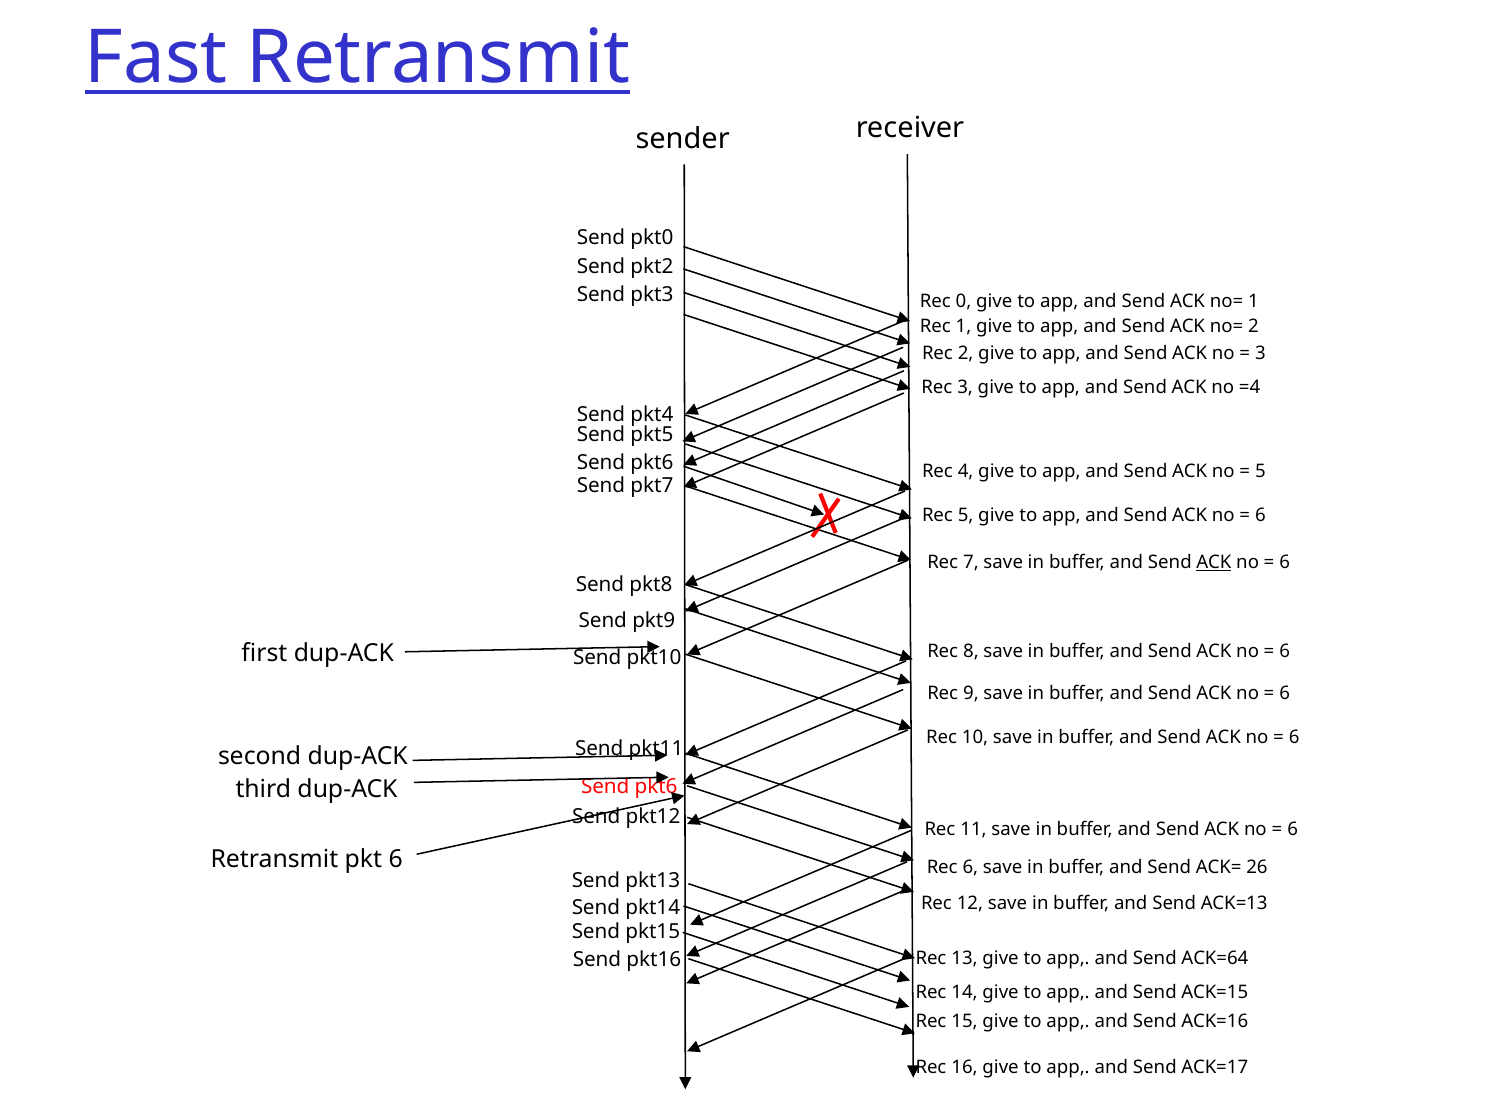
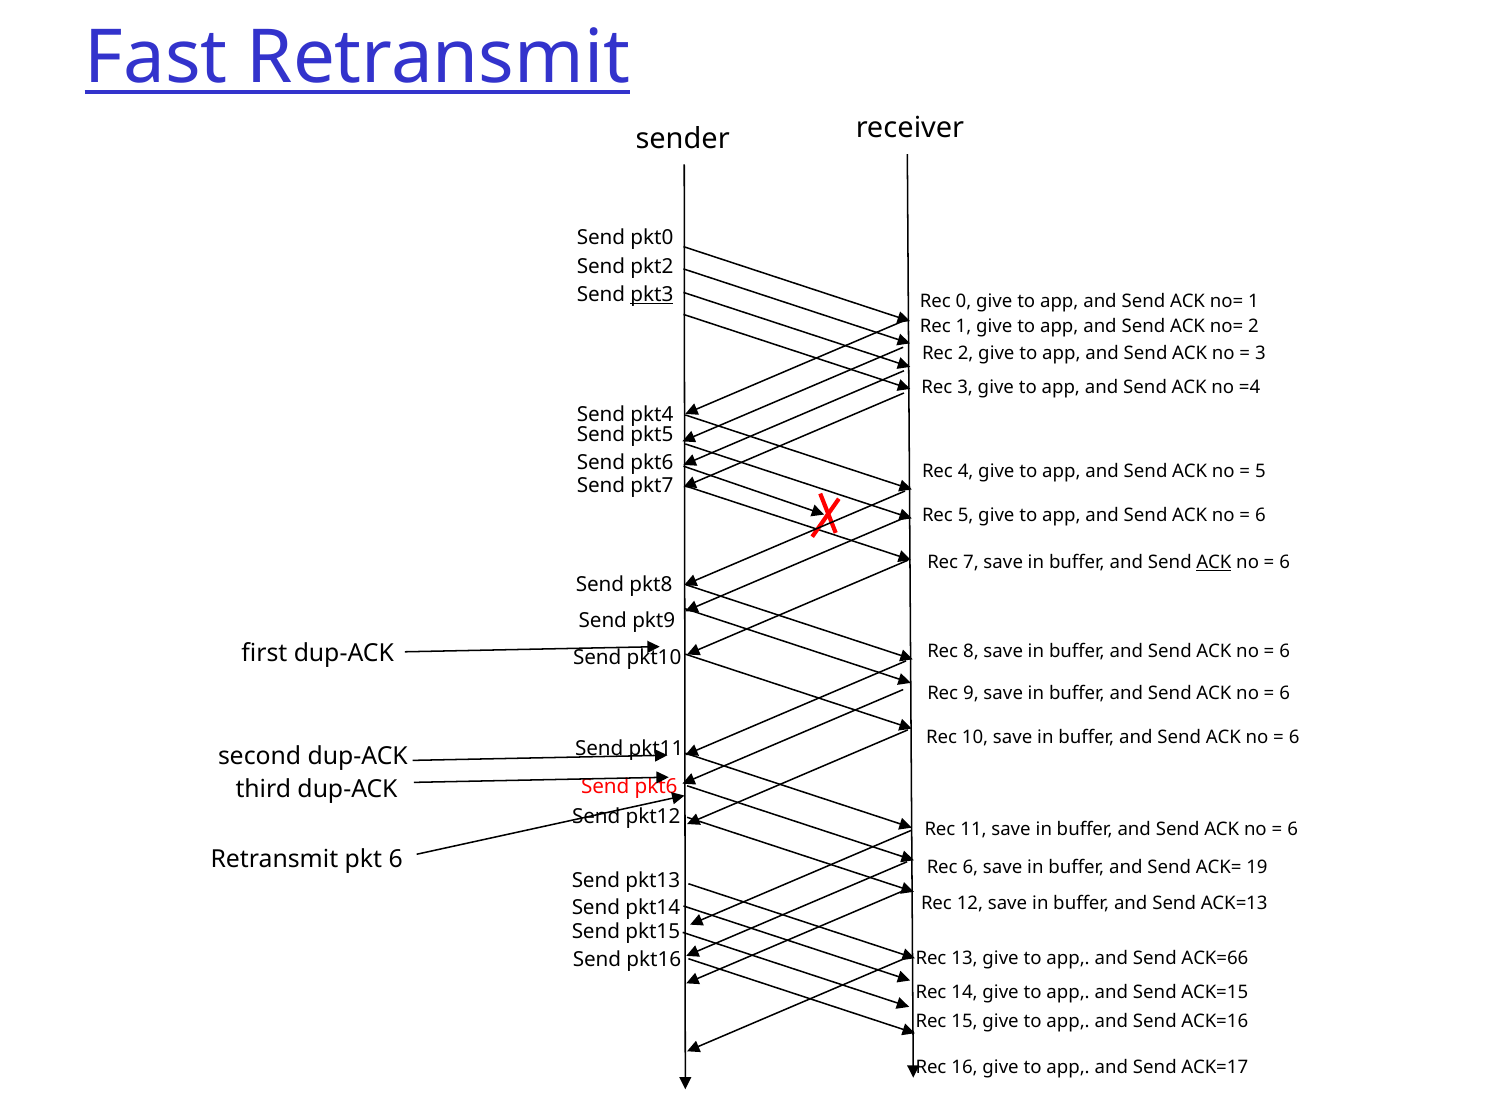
pkt3 underline: none -> present
26: 26 -> 19
ACK=64: ACK=64 -> ACK=66
